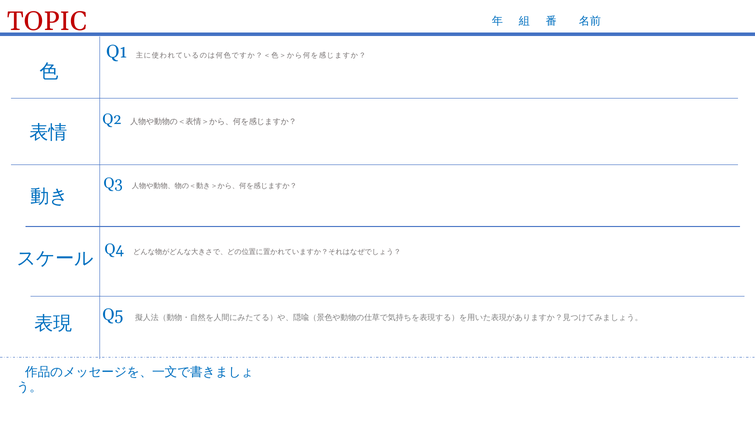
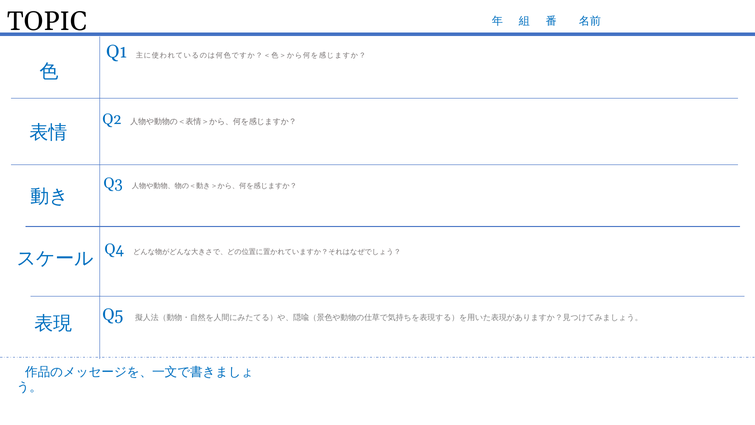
TOPIC colour: red -> black
